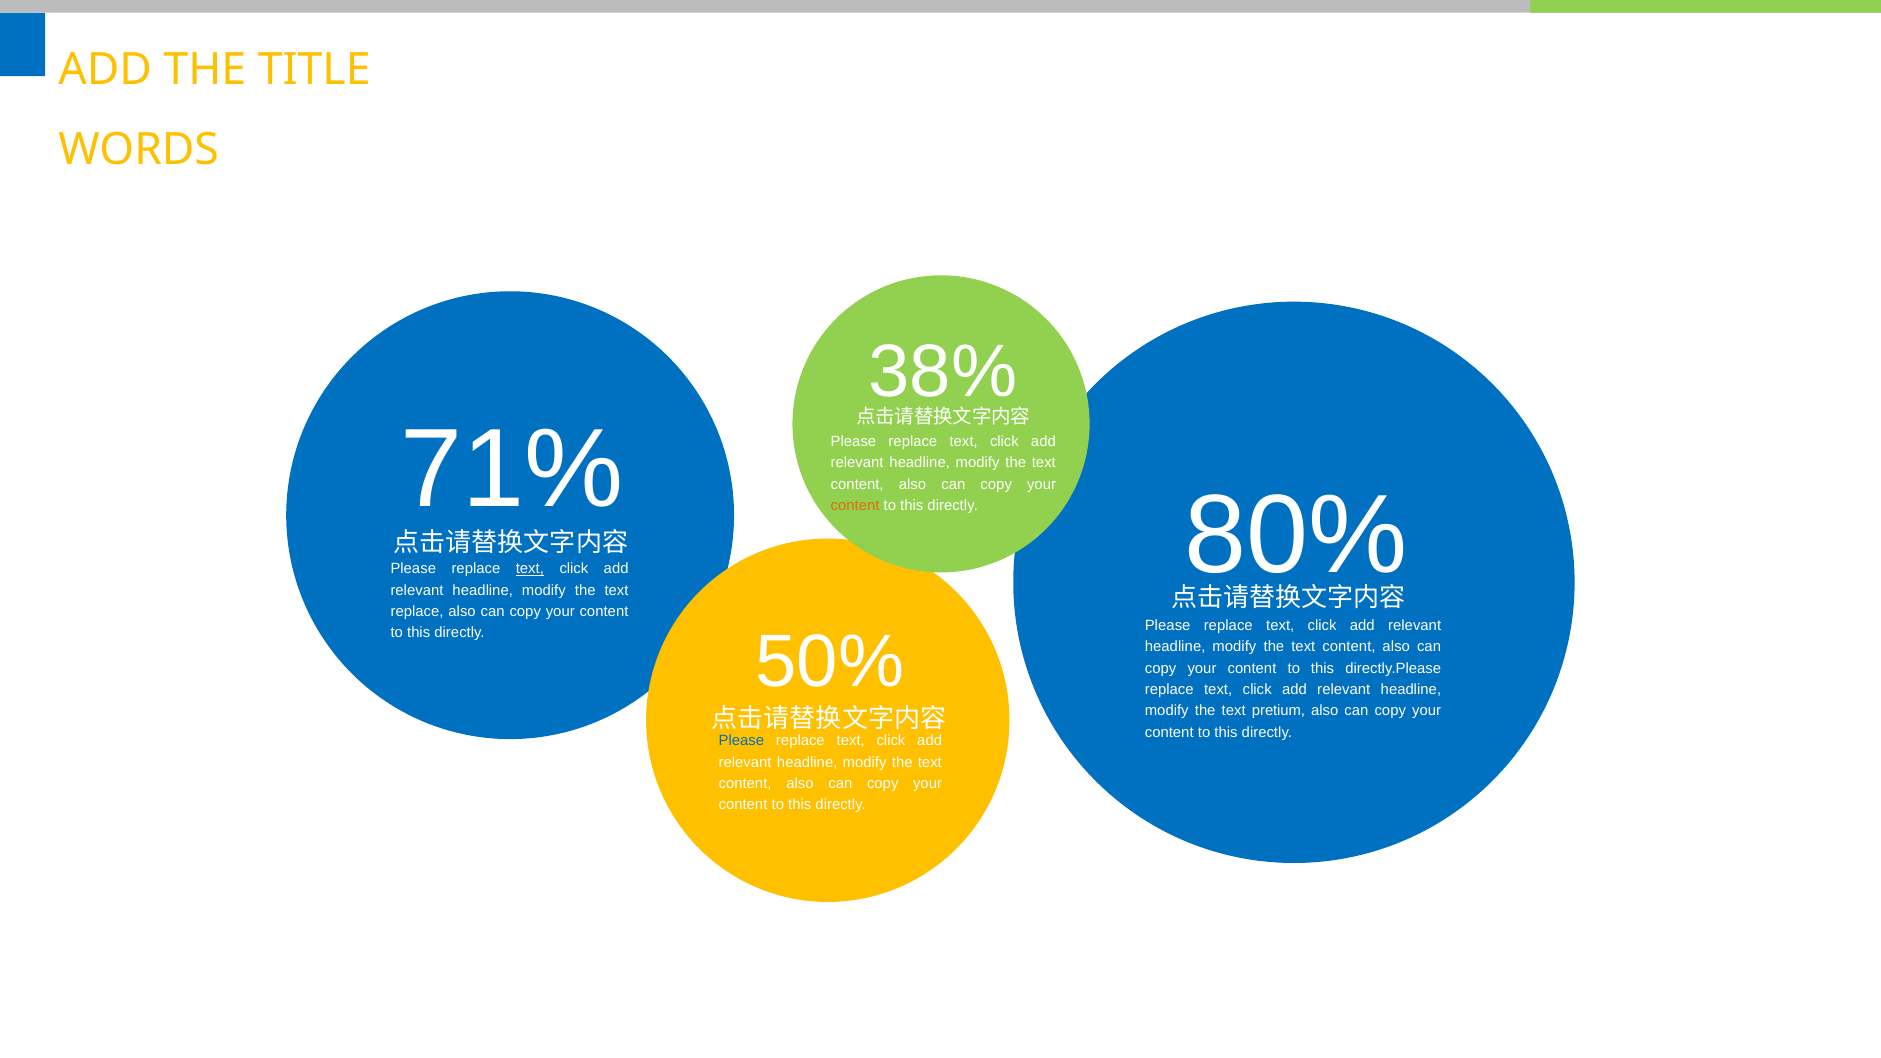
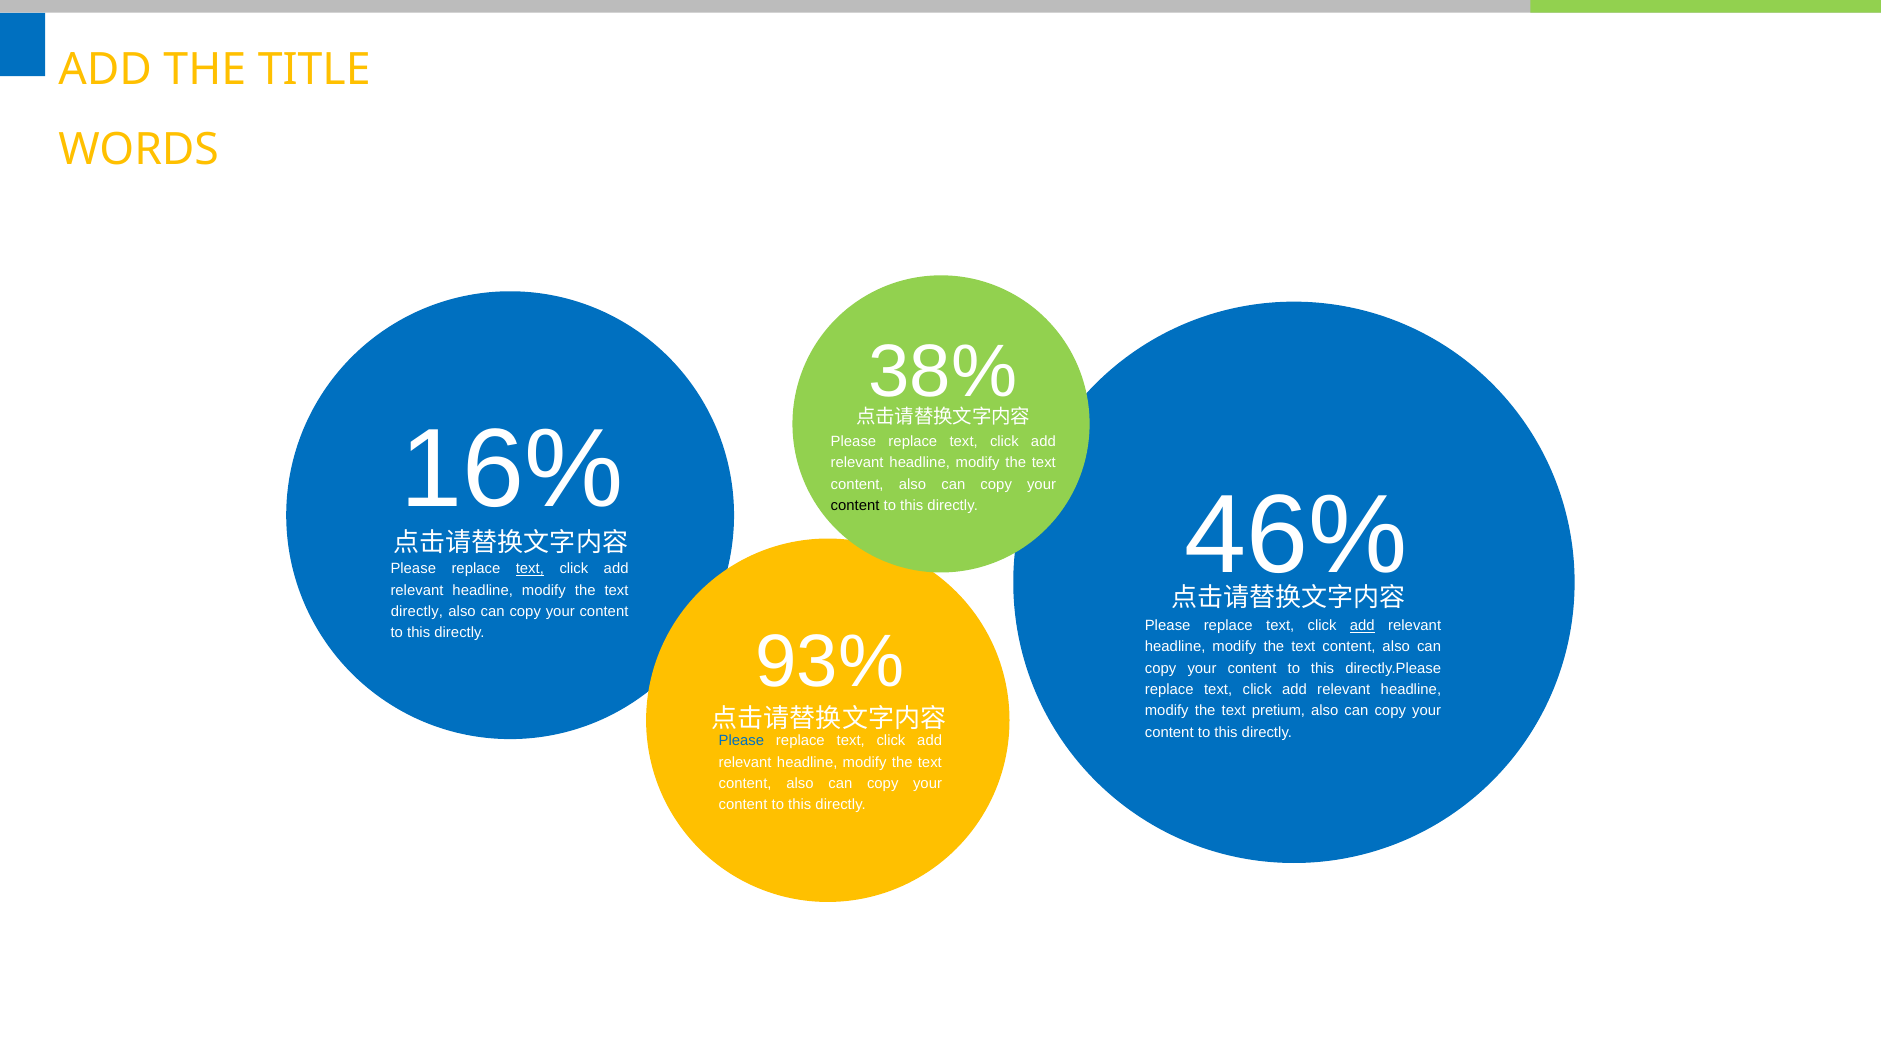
71%: 71% -> 16%
80%: 80% -> 46%
content at (855, 506) colour: orange -> black
replace at (417, 611): replace -> directly
add at (1362, 626) underline: none -> present
50%: 50% -> 93%
